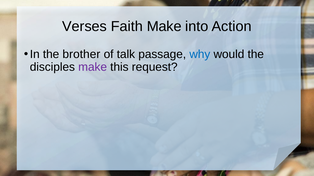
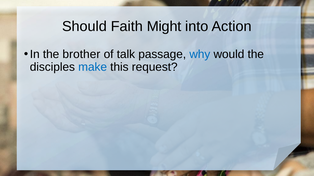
Verses: Verses -> Should
Faith Make: Make -> Might
make at (93, 67) colour: purple -> blue
